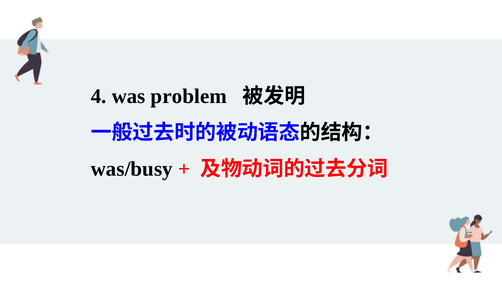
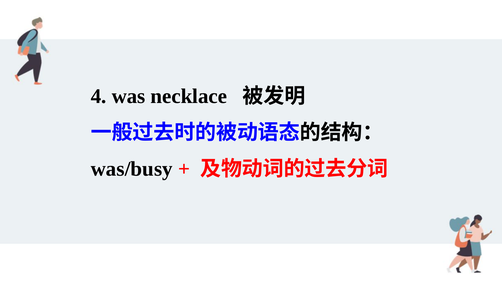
problem: problem -> necklace
